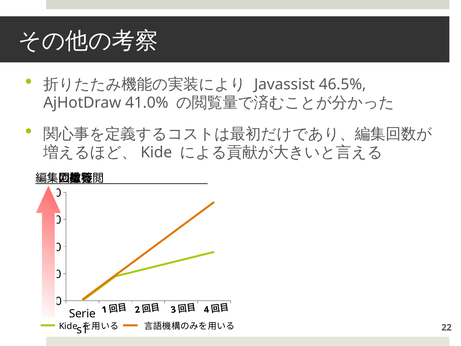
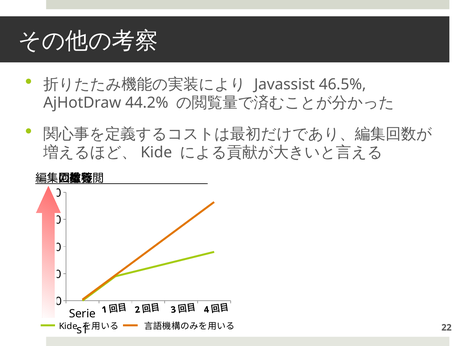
41.0%: 41.0% -> 44.2%
